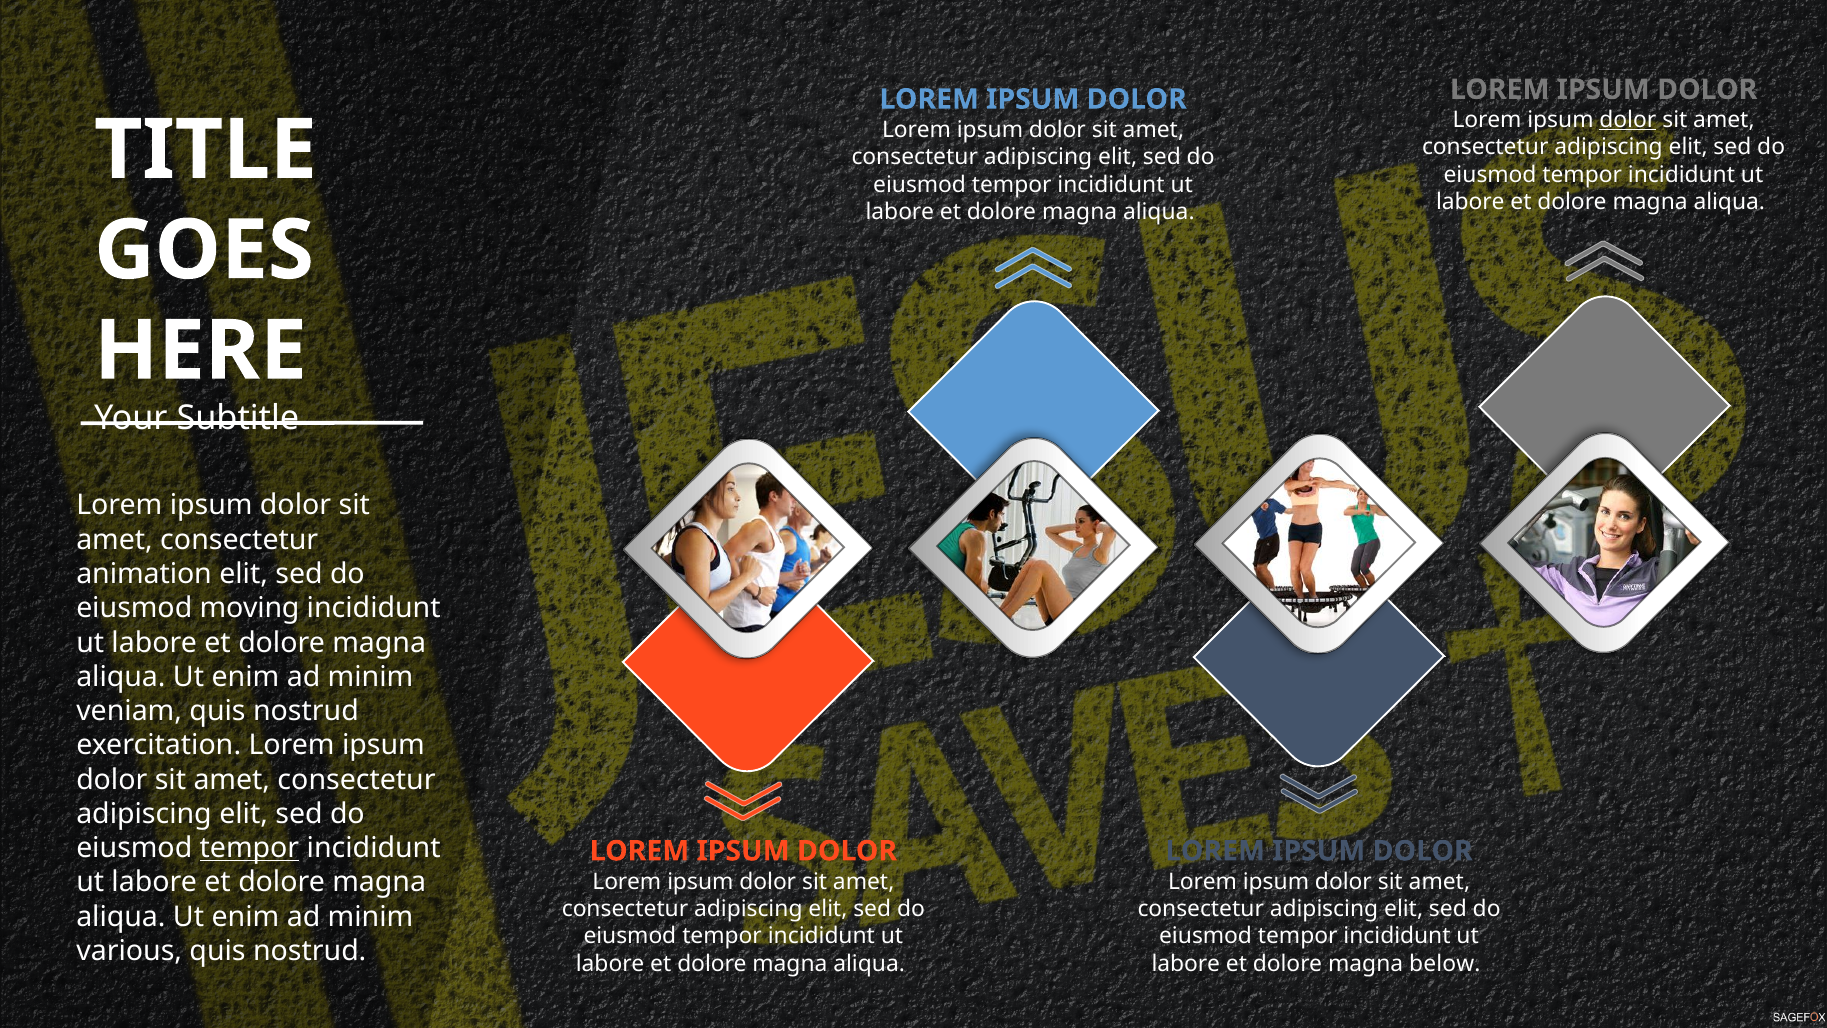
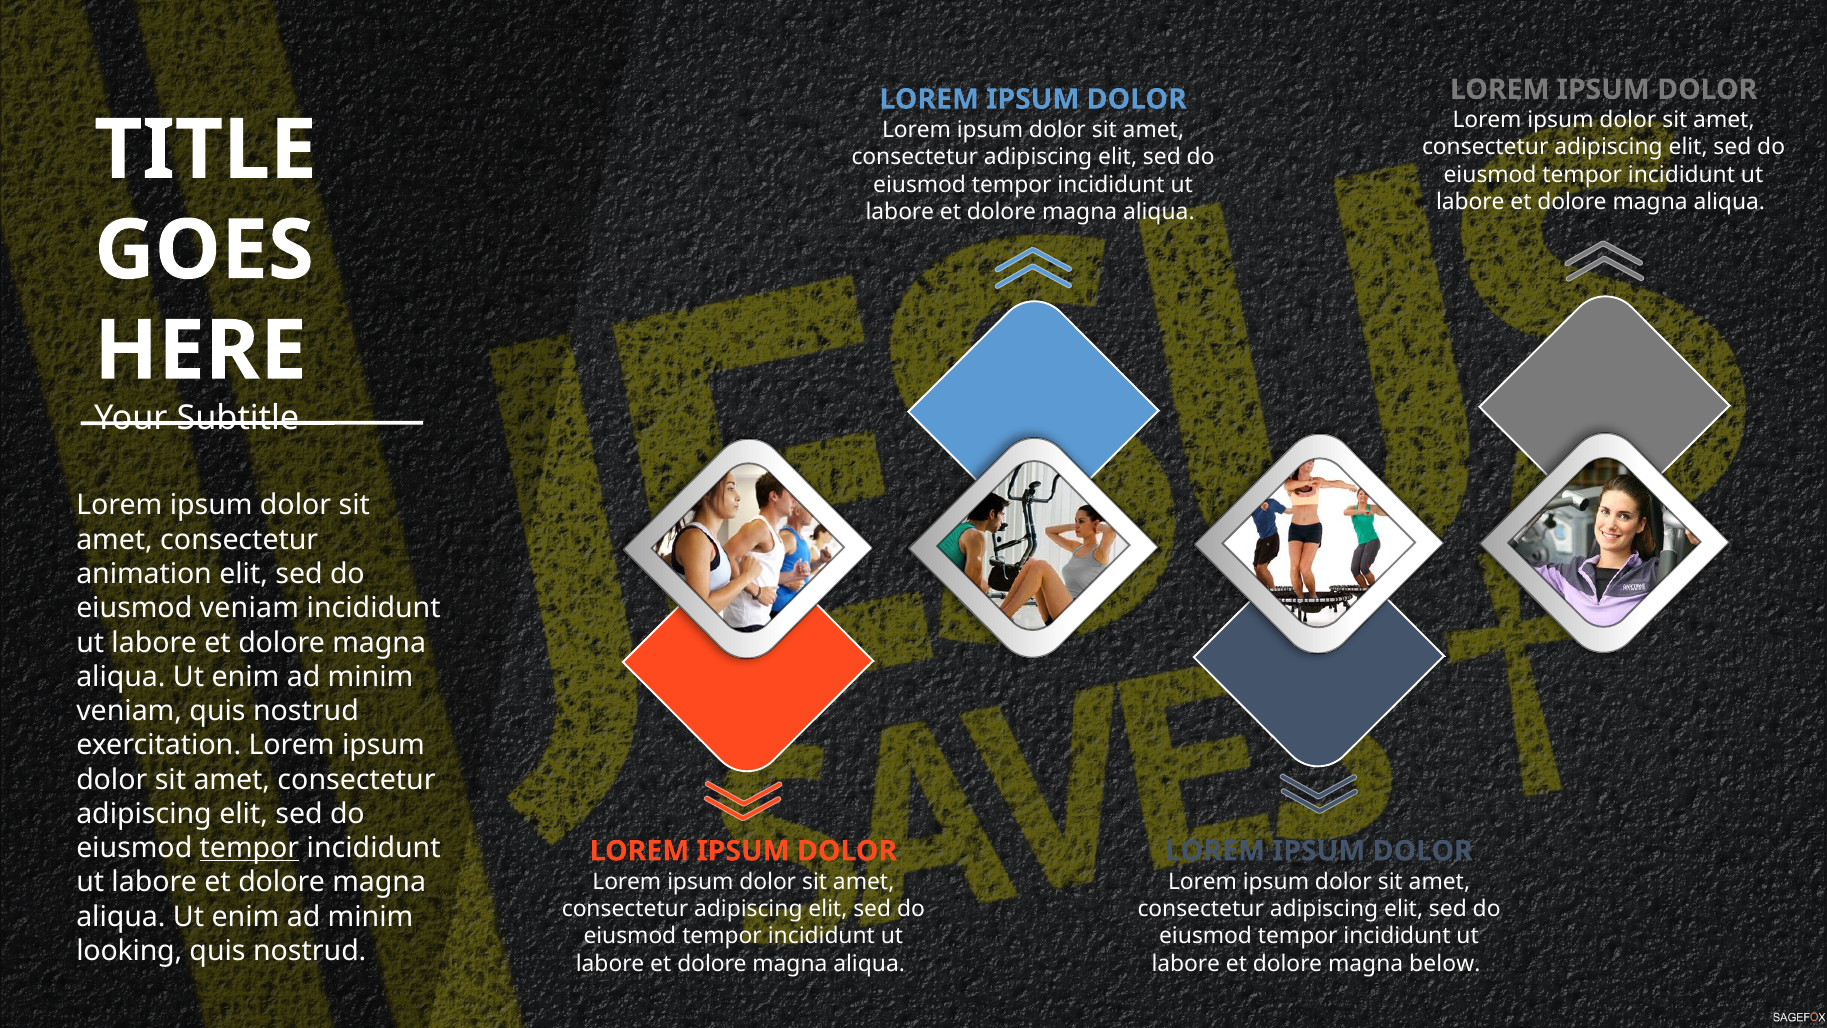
dolor at (1628, 120) underline: present -> none
eiusmod moving: moving -> veniam
various: various -> looking
